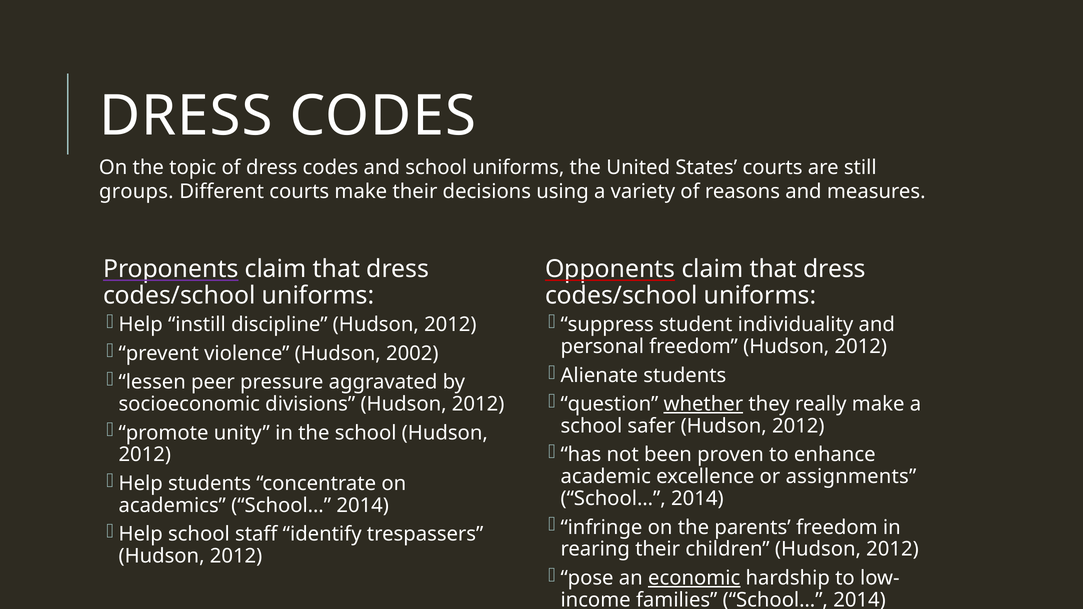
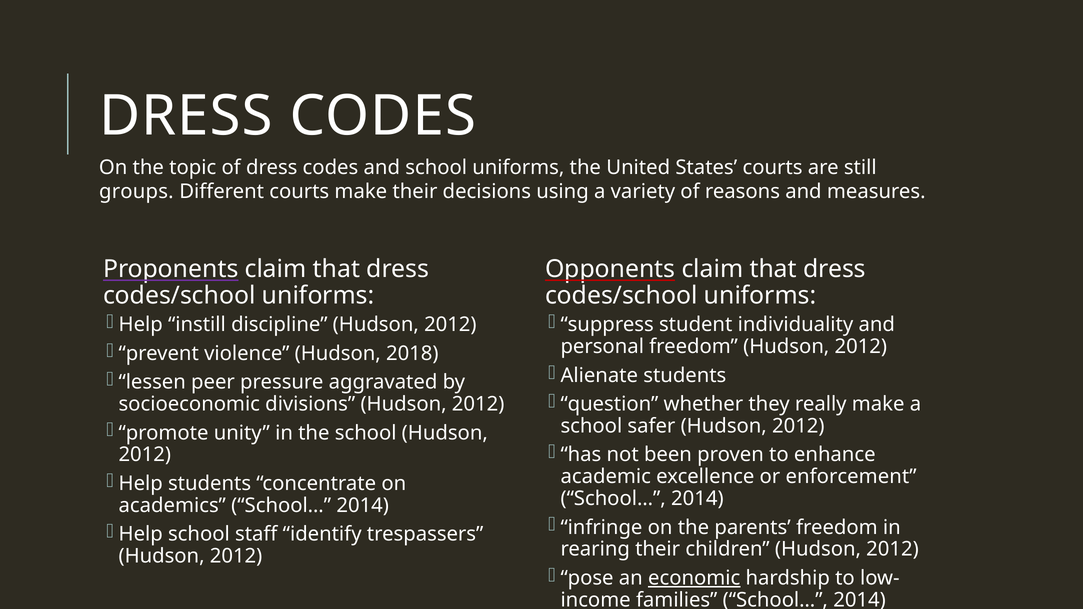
2002: 2002 -> 2018
whether underline: present -> none
assignments: assignments -> enforcement
